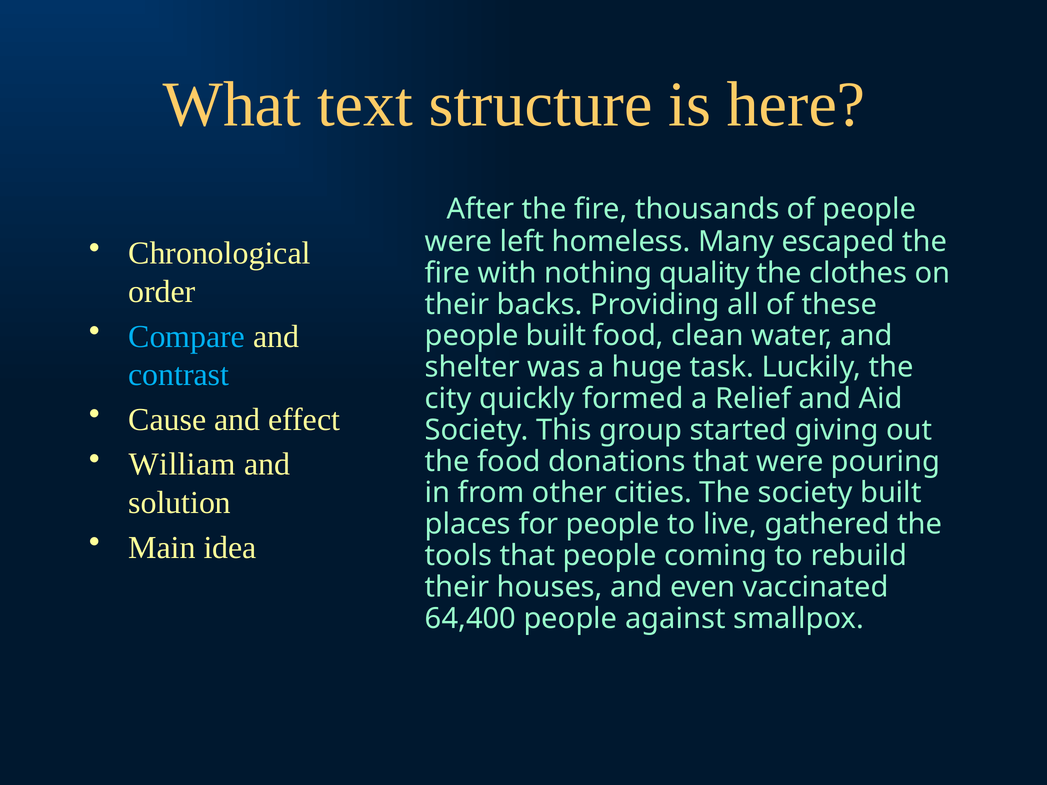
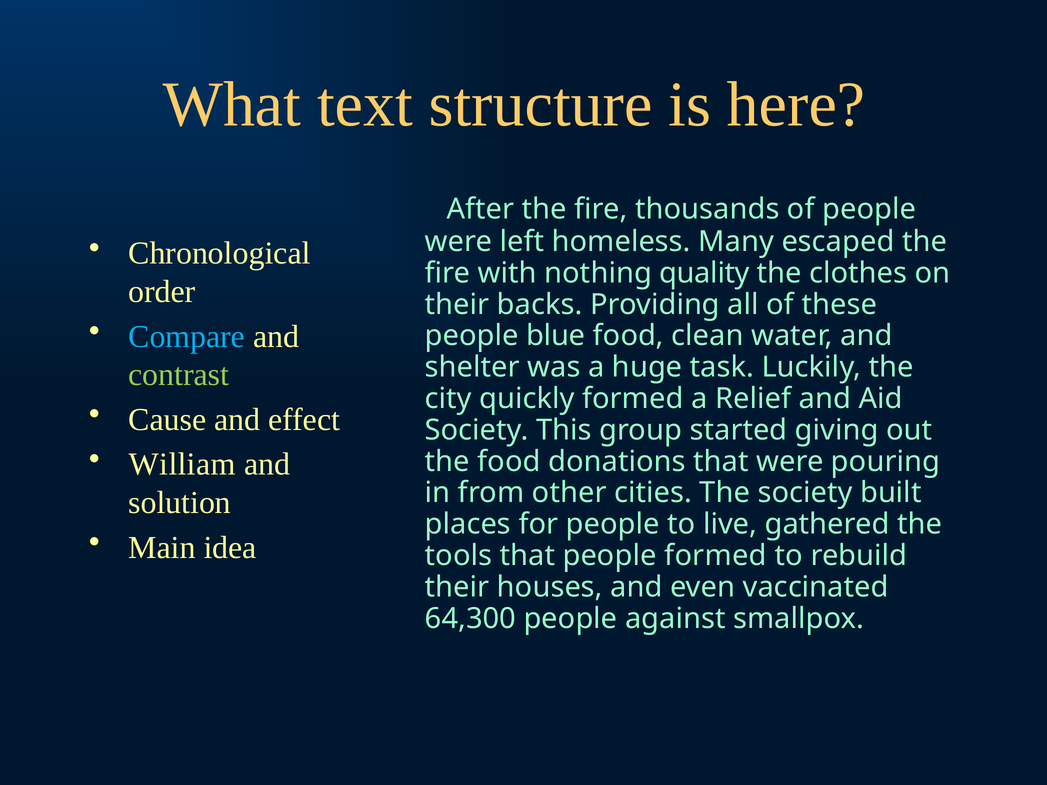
people built: built -> blue
contrast colour: light blue -> light green
people coming: coming -> formed
64,400: 64,400 -> 64,300
